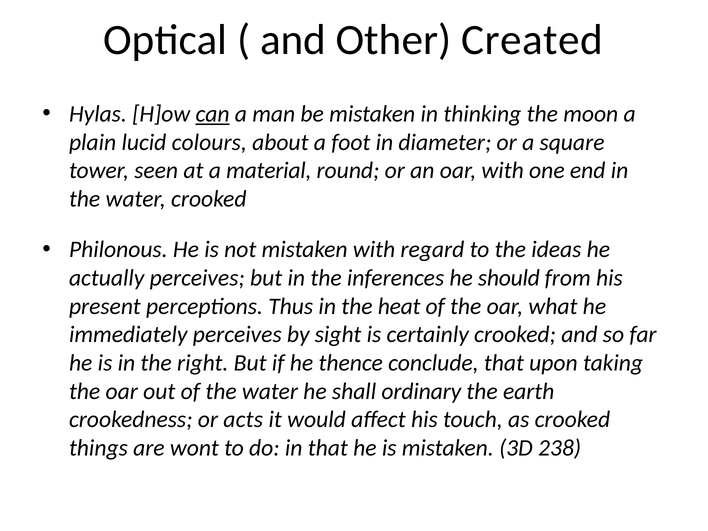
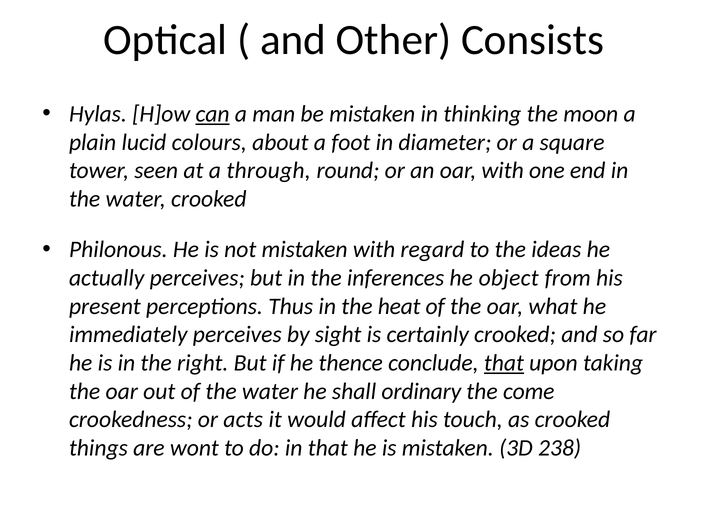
Created: Created -> Consists
material: material -> through
should: should -> object
that at (504, 363) underline: none -> present
earth: earth -> come
